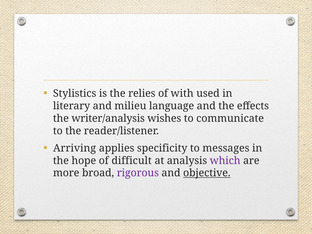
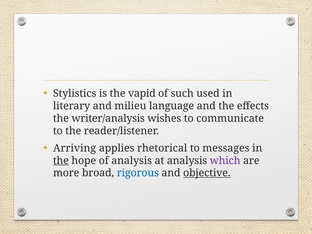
relies: relies -> vapid
with: with -> such
specificity: specificity -> rhetorical
the at (61, 161) underline: none -> present
of difficult: difficult -> analysis
rigorous colour: purple -> blue
